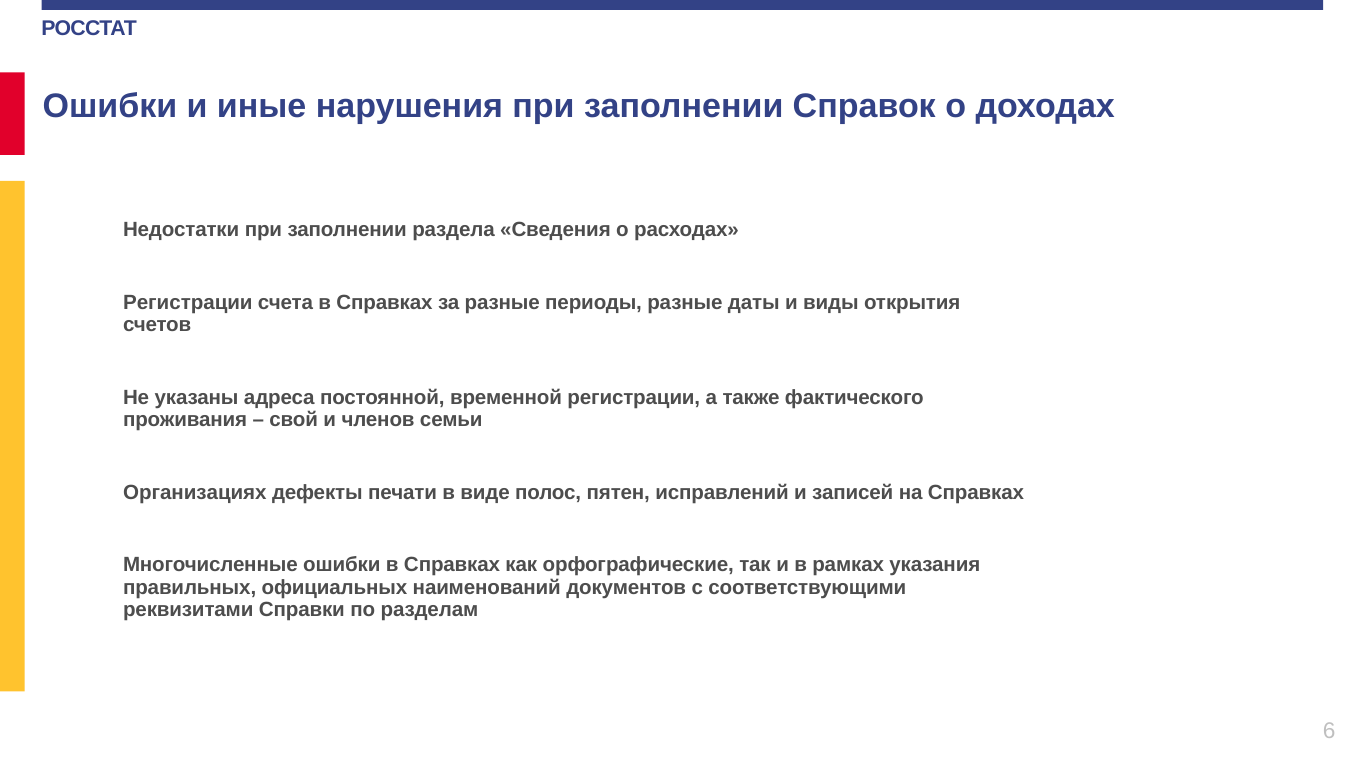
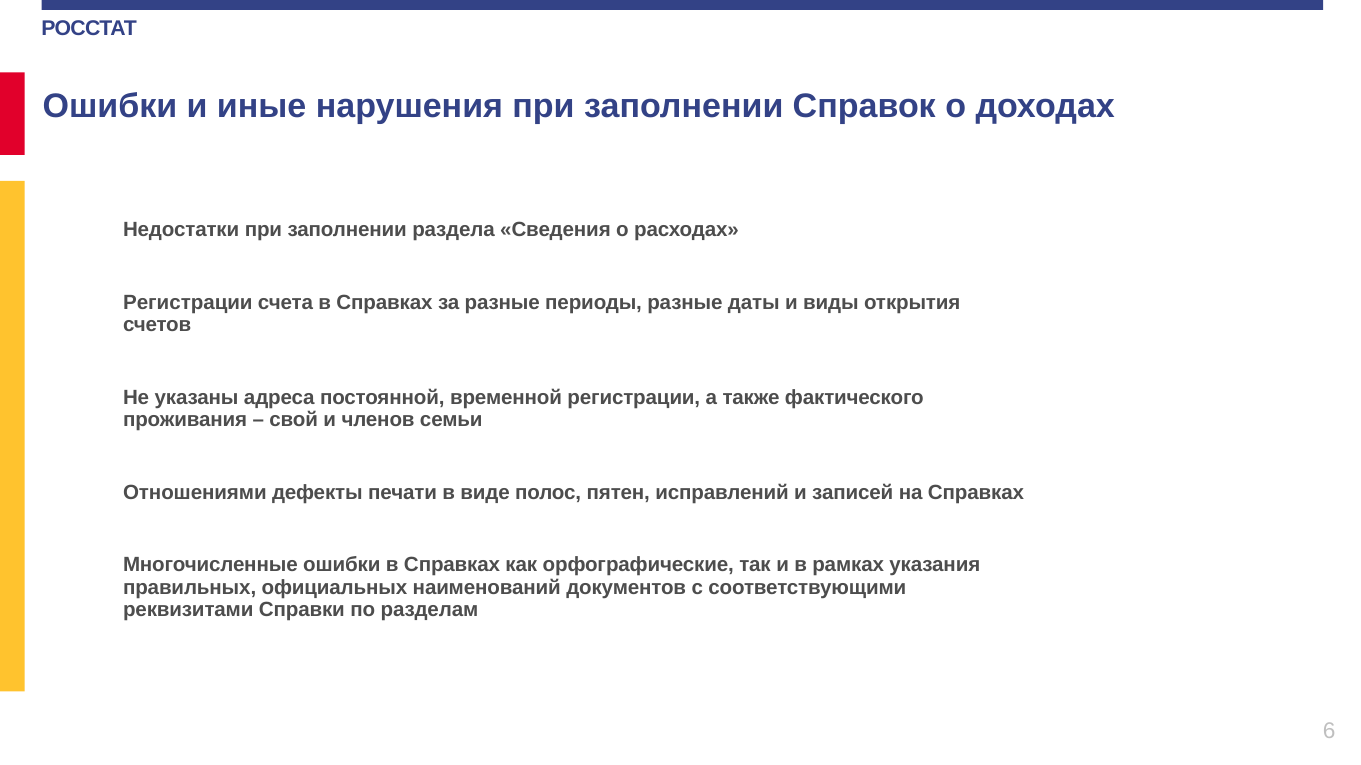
Организациях: Организациях -> Отношениями
